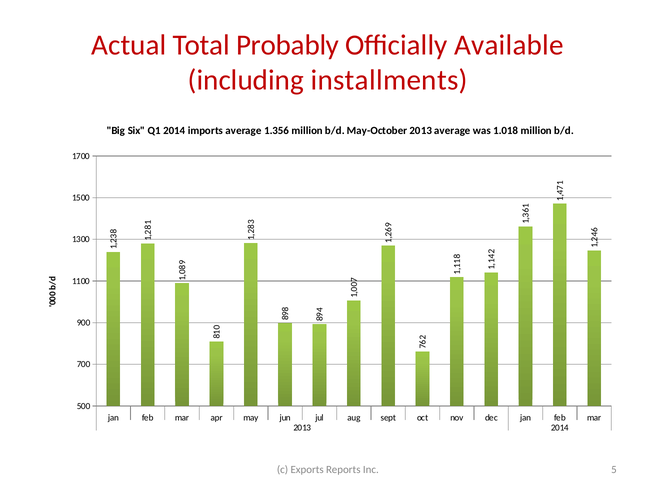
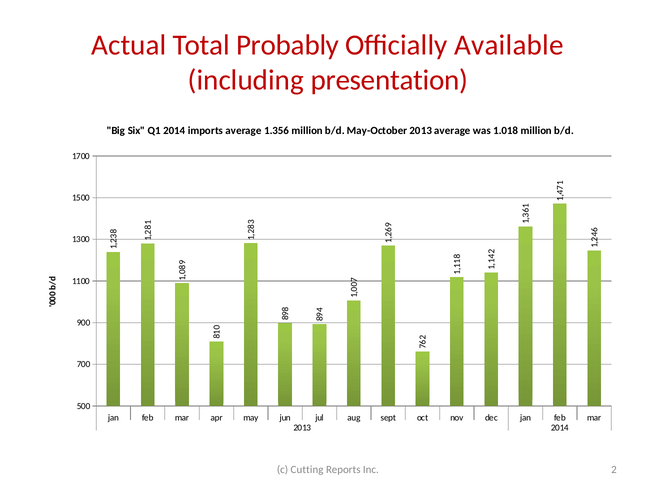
installments: installments -> presentation
Exports: Exports -> Cutting
Inc 5: 5 -> 2
